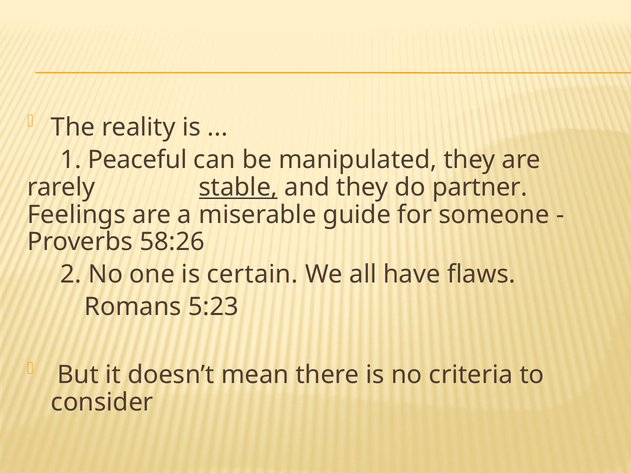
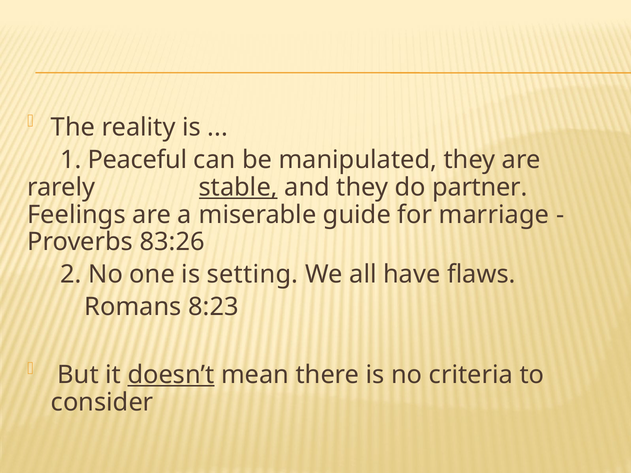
someone: someone -> marriage
58:26: 58:26 -> 83:26
certain: certain -> setting
5:23: 5:23 -> 8:23
doesn’t underline: none -> present
